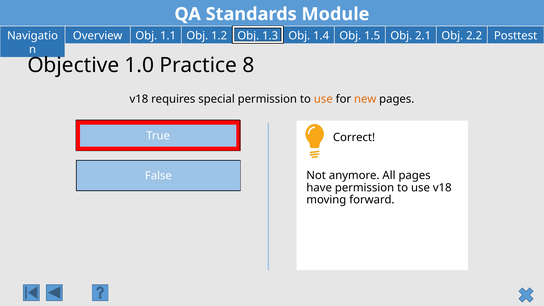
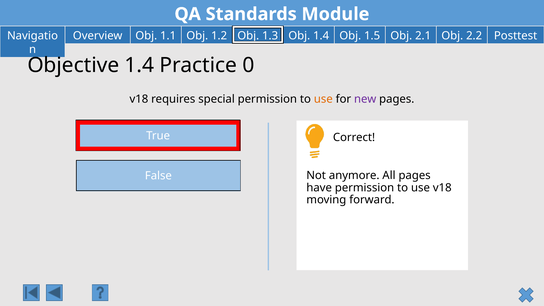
Objective 1.0: 1.0 -> 1.4
8: 8 -> 0
new colour: orange -> purple
